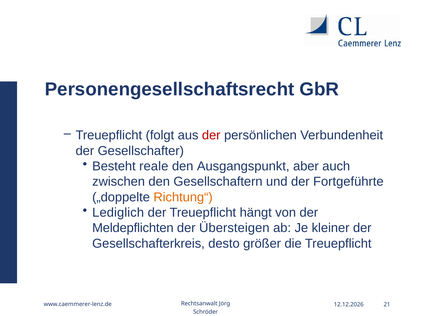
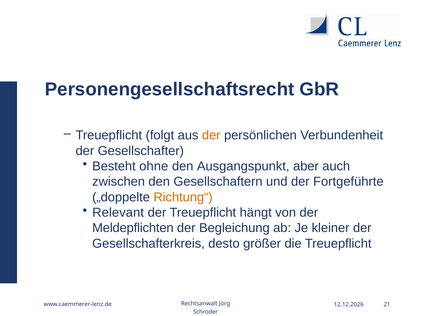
der at (211, 135) colour: red -> orange
reale: reale -> ohne
Lediglich: Lediglich -> Relevant
Übersteigen: Übersteigen -> Begleichung
